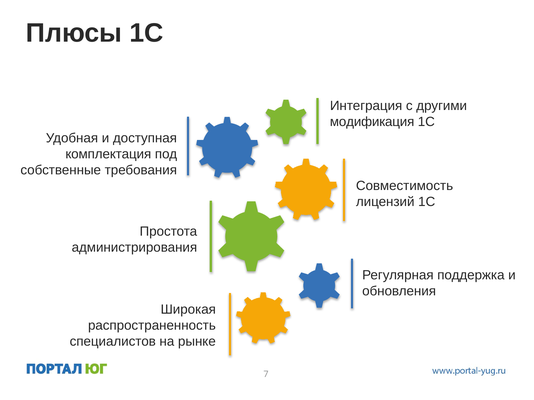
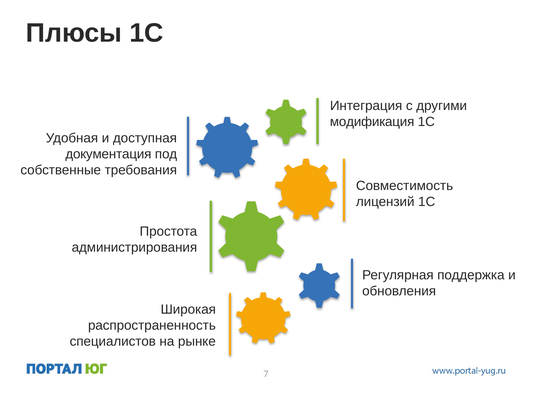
комплектация: комплектация -> документация
